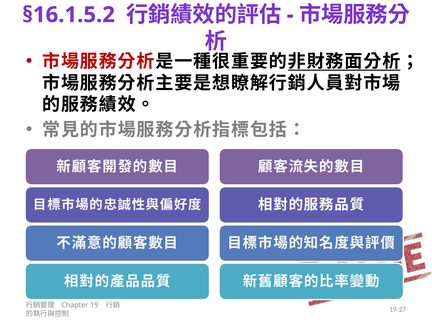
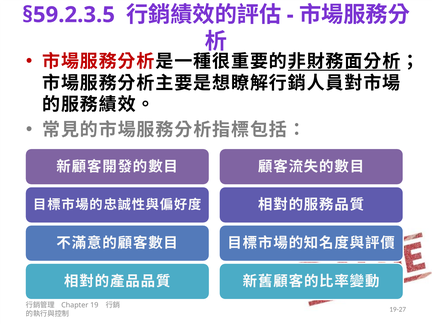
§16.1.5.2: §16.1.5.2 -> §59.2.3.5
